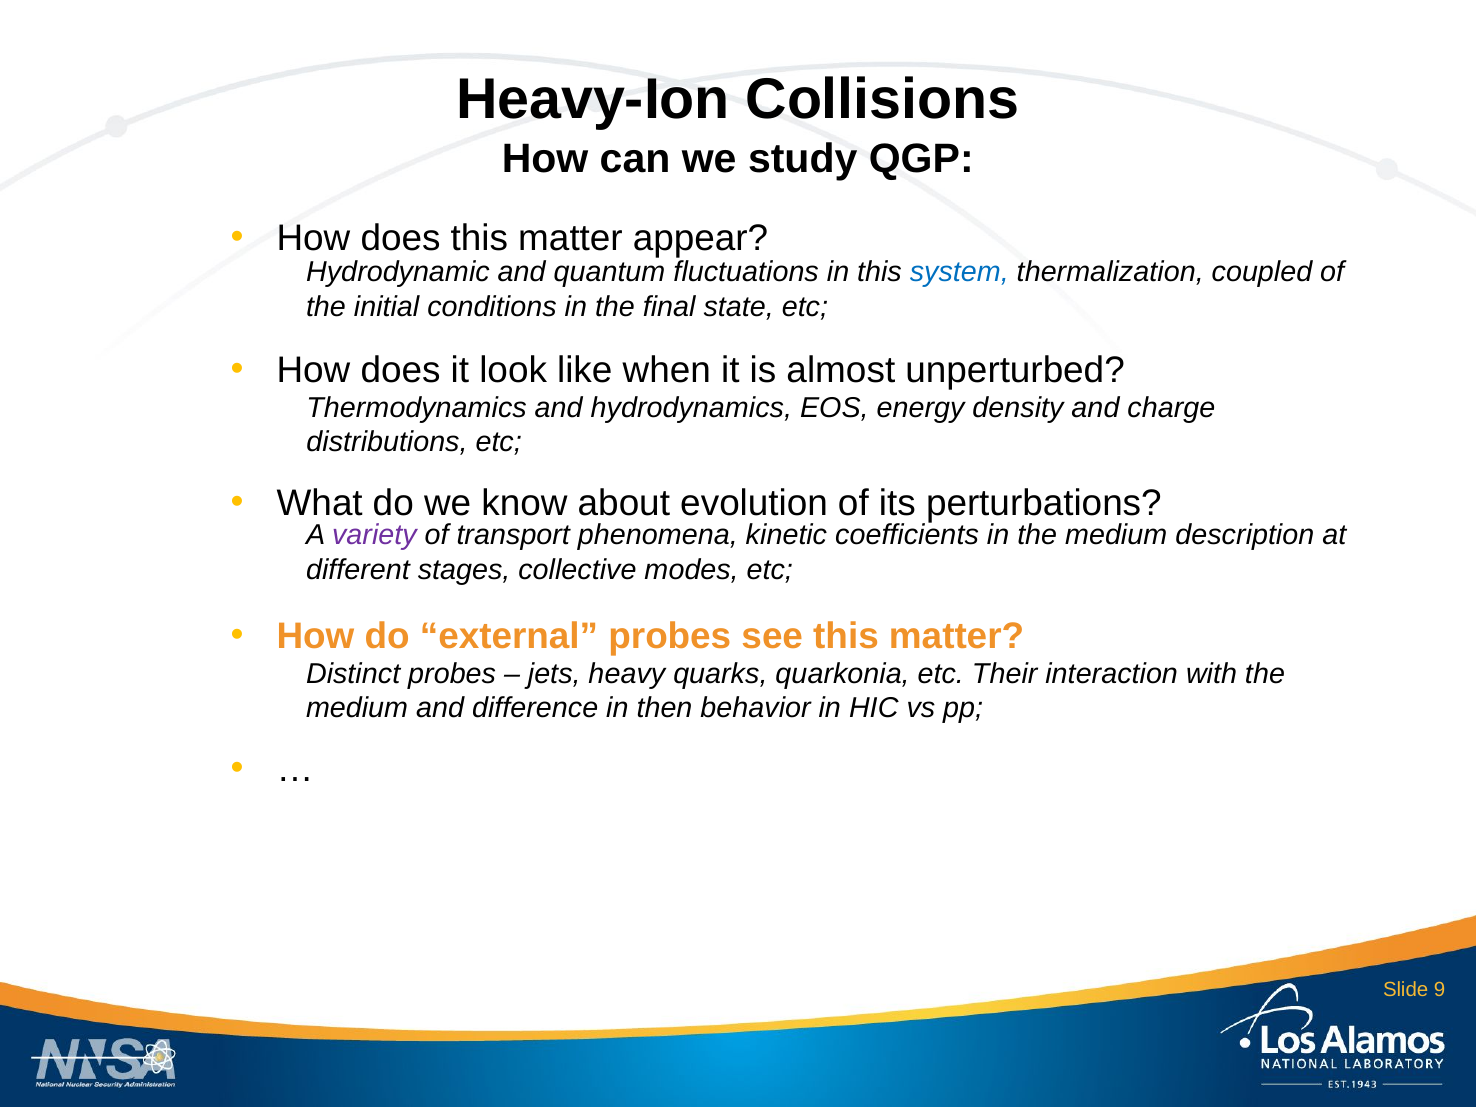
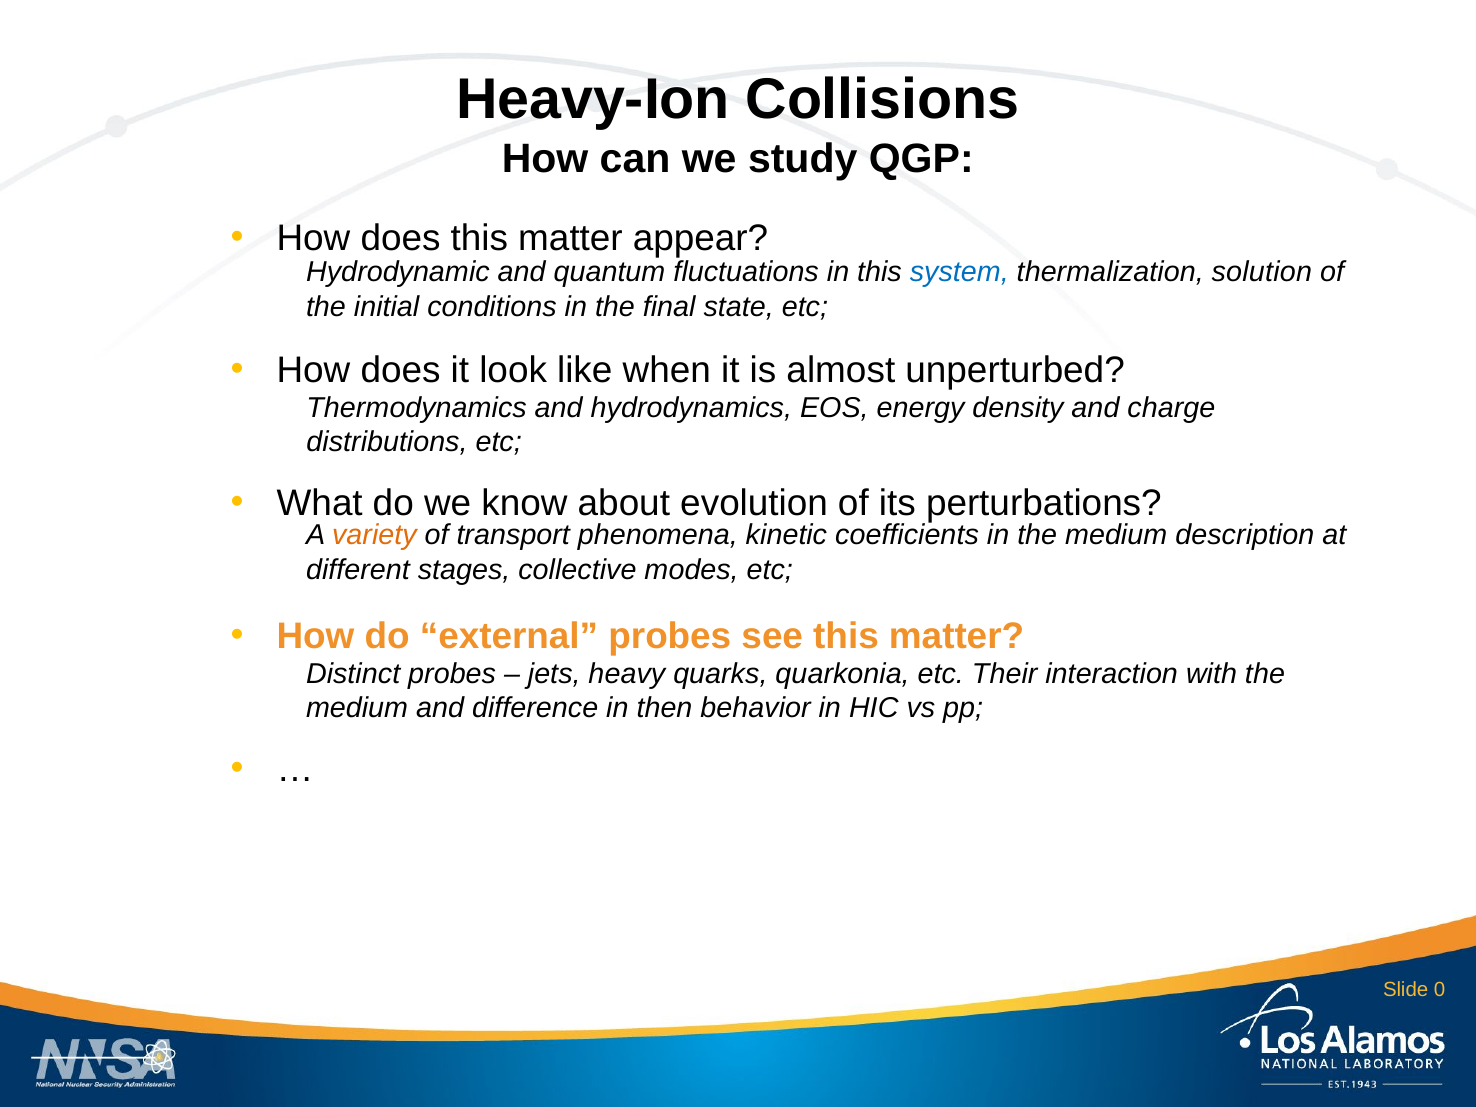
coupled: coupled -> solution
variety colour: purple -> orange
9: 9 -> 0
